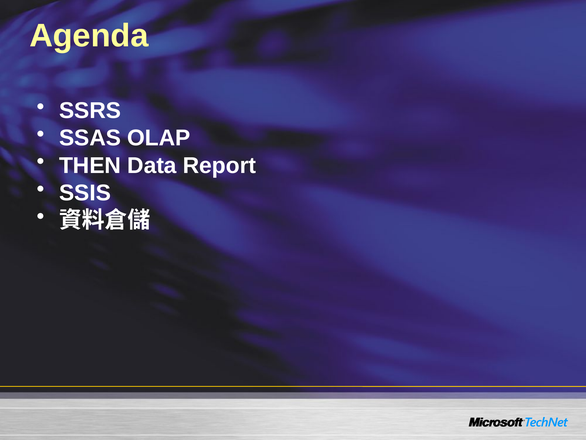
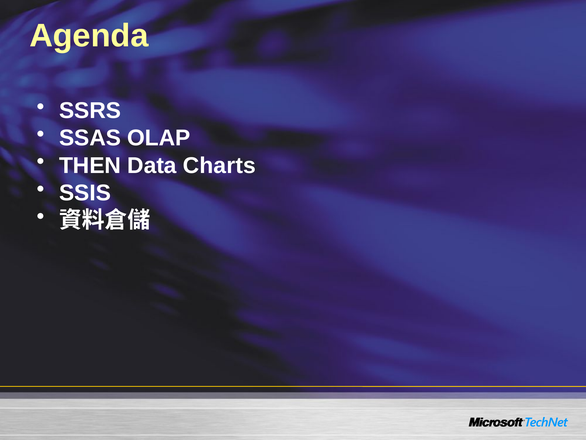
Report: Report -> Charts
